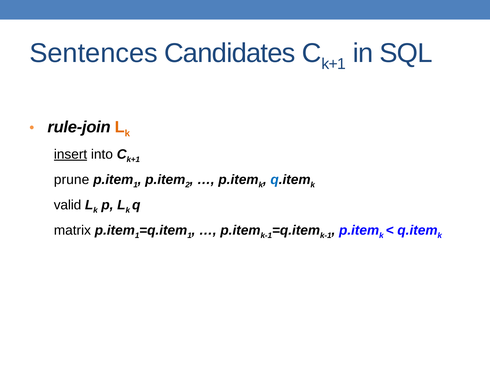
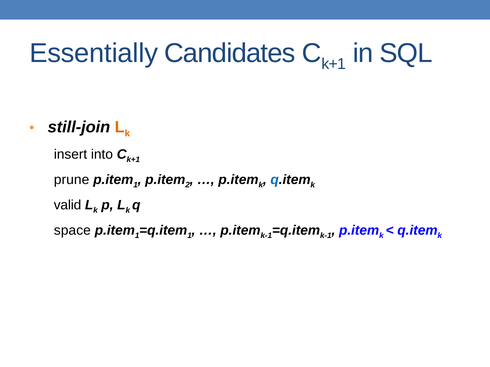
Sentences: Sentences -> Essentially
rule-join: rule-join -> still-join
insert underline: present -> none
matrix: matrix -> space
